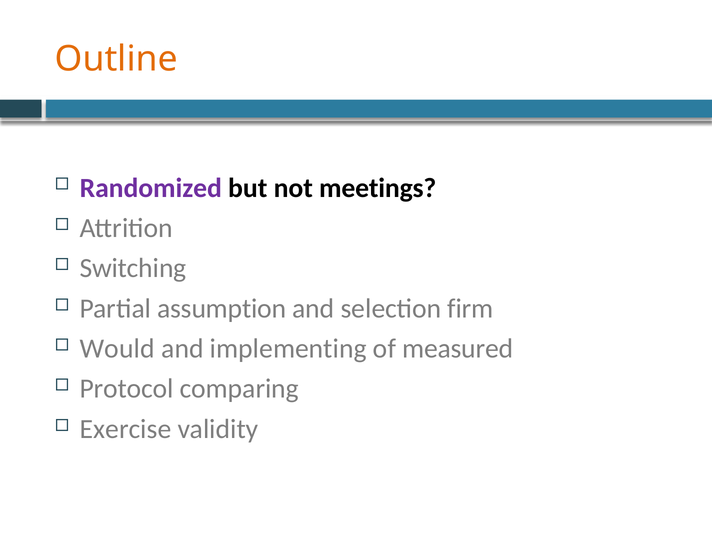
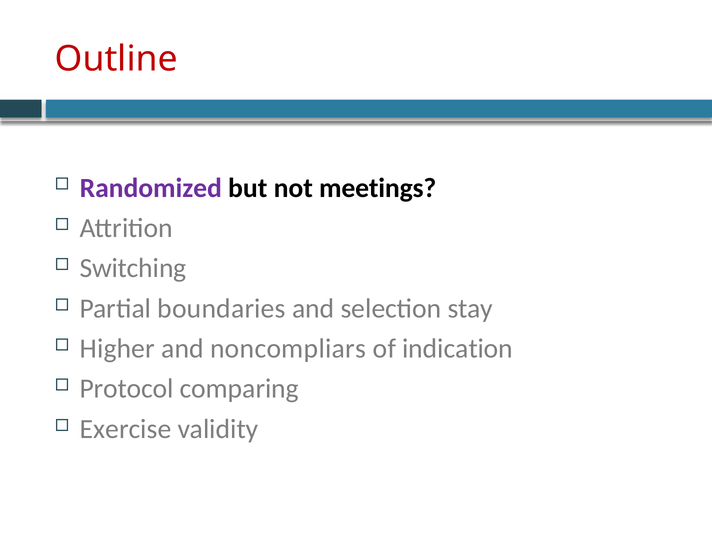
Outline colour: orange -> red
assumption: assumption -> boundaries
firm: firm -> stay
Would: Would -> Higher
implementing: implementing -> noncompliars
measured: measured -> indication
